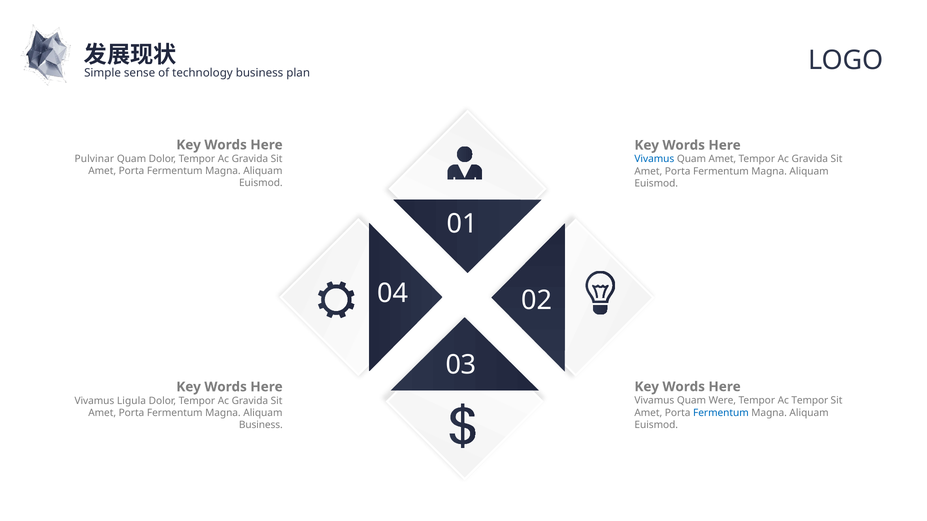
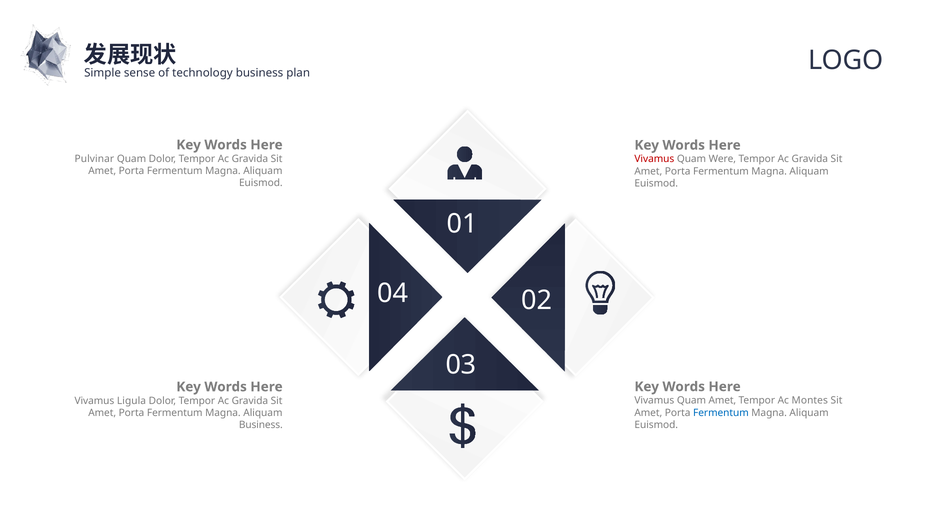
Vivamus at (654, 159) colour: blue -> red
Quam Amet: Amet -> Were
Quam Were: Were -> Amet
Ac Tempor: Tempor -> Montes
